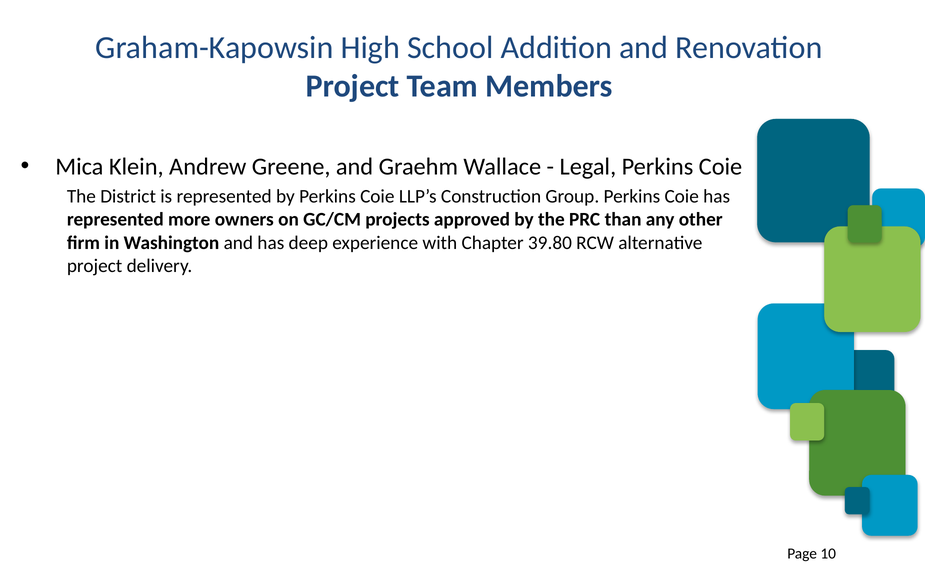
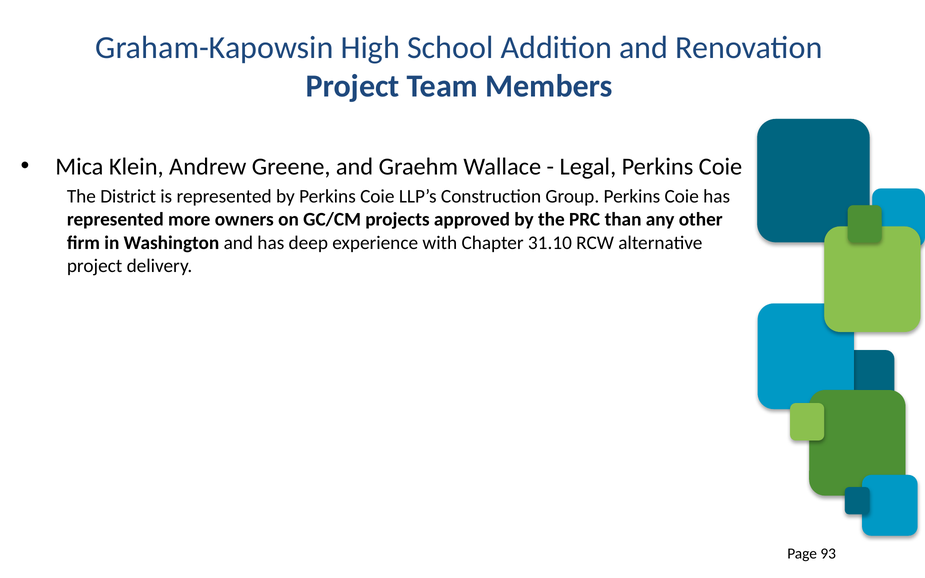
39.80: 39.80 -> 31.10
10: 10 -> 93
